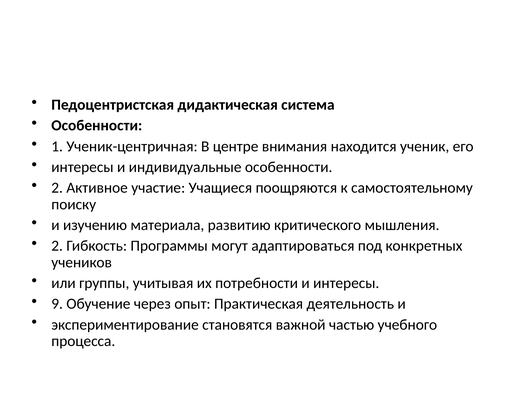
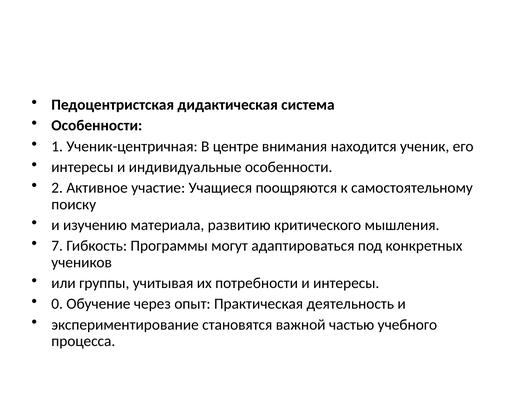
2 at (57, 246): 2 -> 7
9: 9 -> 0
